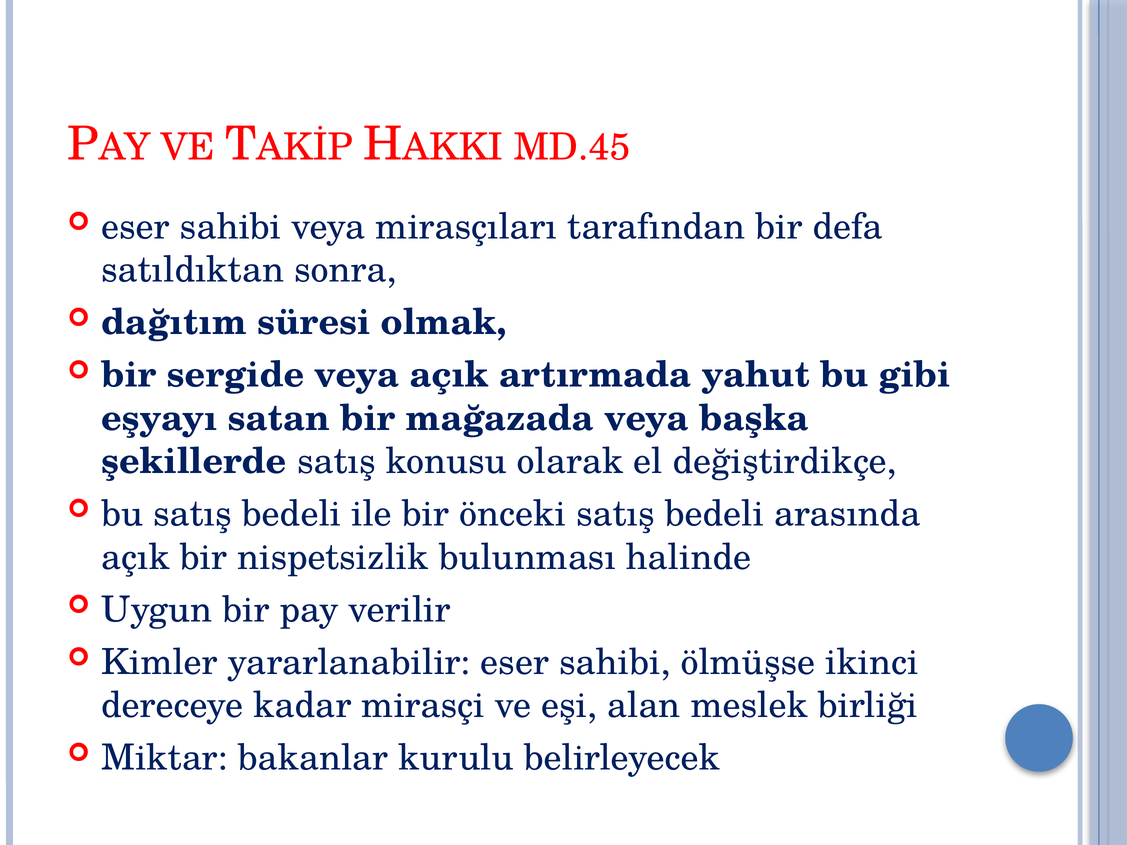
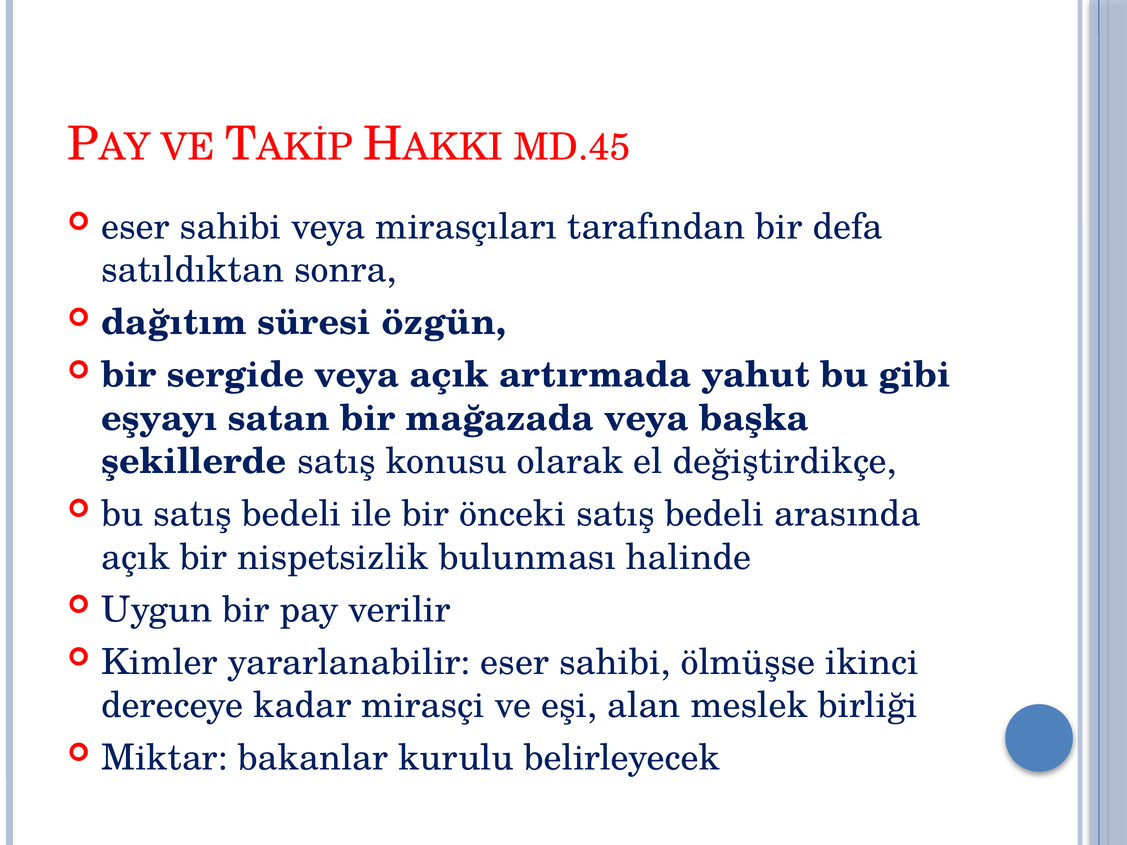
olmak: olmak -> özgün
